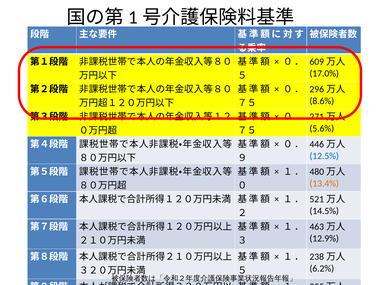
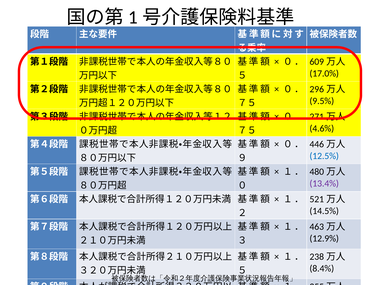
8.6%: 8.6% -> 9.5%
5.6%: 5.6% -> 4.6%
13.4% colour: orange -> purple
6.2%: 6.2% -> 8.4%
